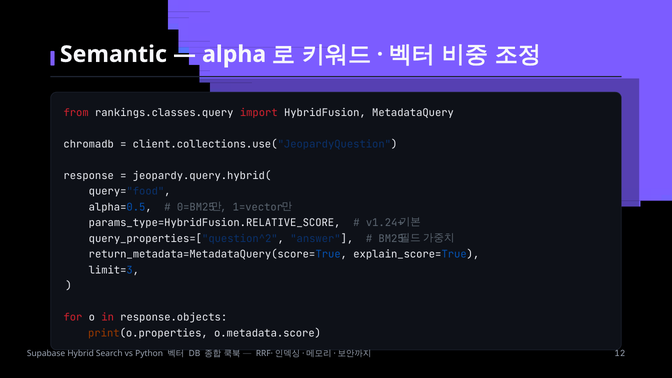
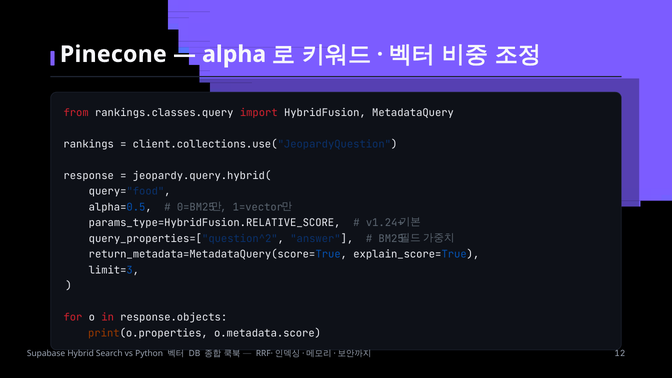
Semantic: Semantic -> Pinecone
chromadb: chromadb -> rankings
